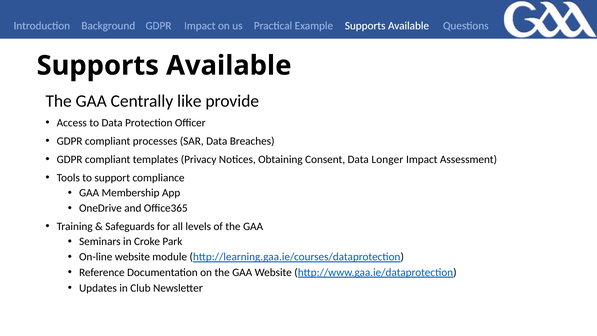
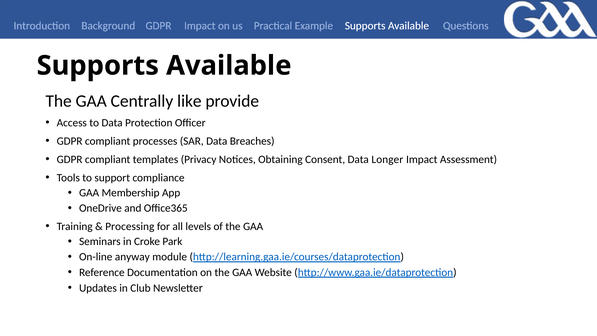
Safeguards: Safeguards -> Processing
On-line website: website -> anyway
